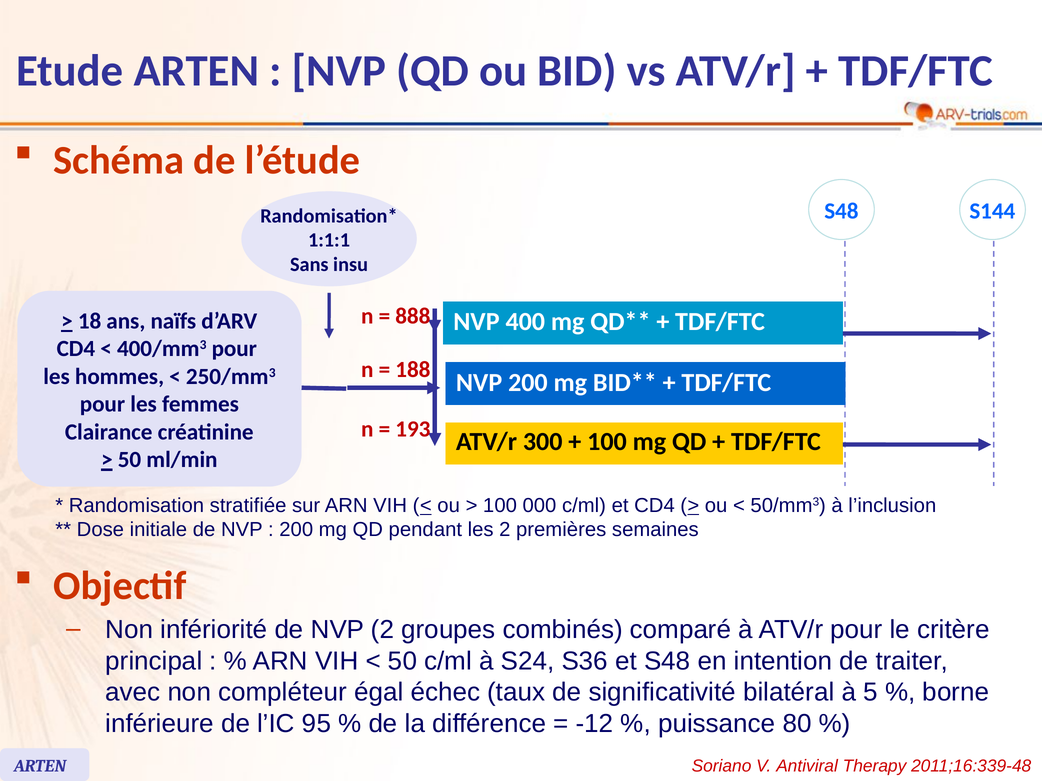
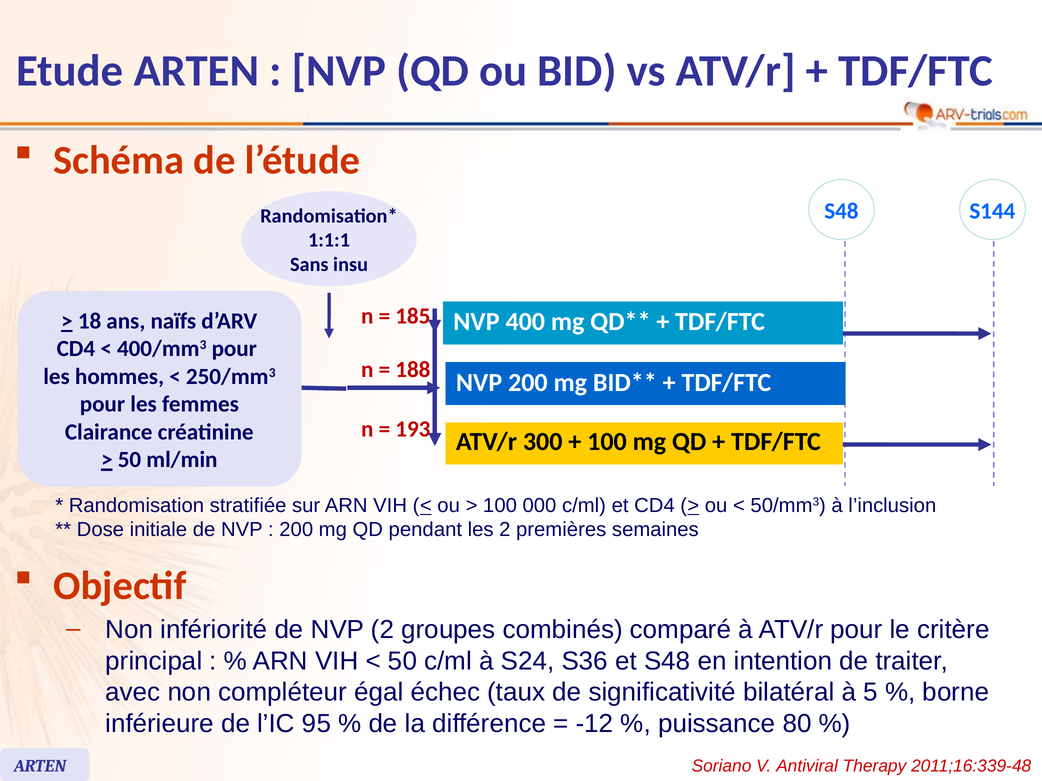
888: 888 -> 185
